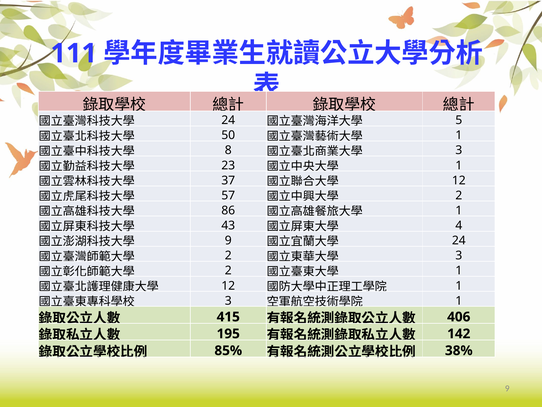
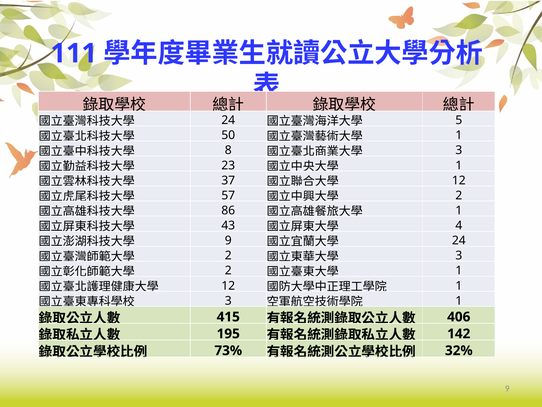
85%: 85% -> 73%
38%: 38% -> 32%
